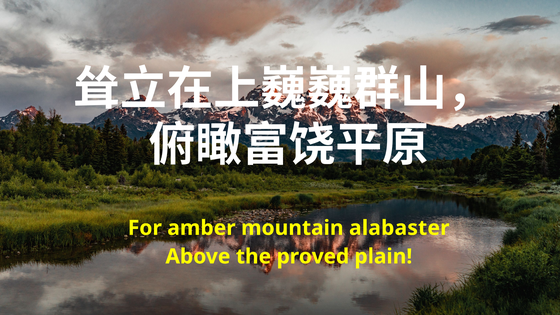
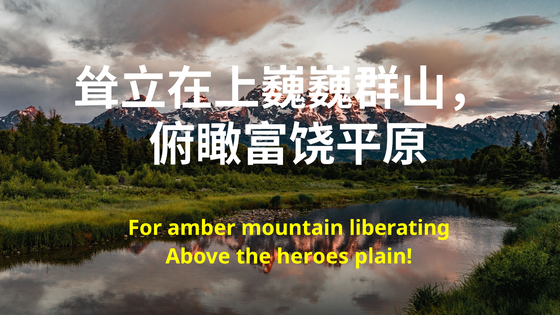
alabaster: alabaster -> liberating
proved: proved -> heroes
